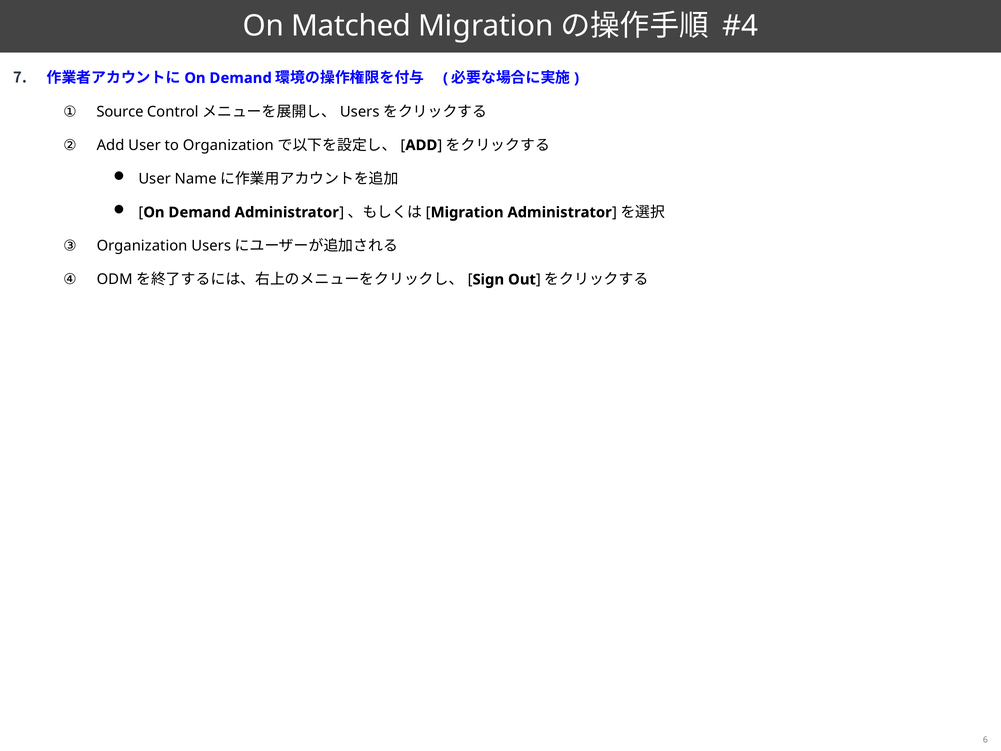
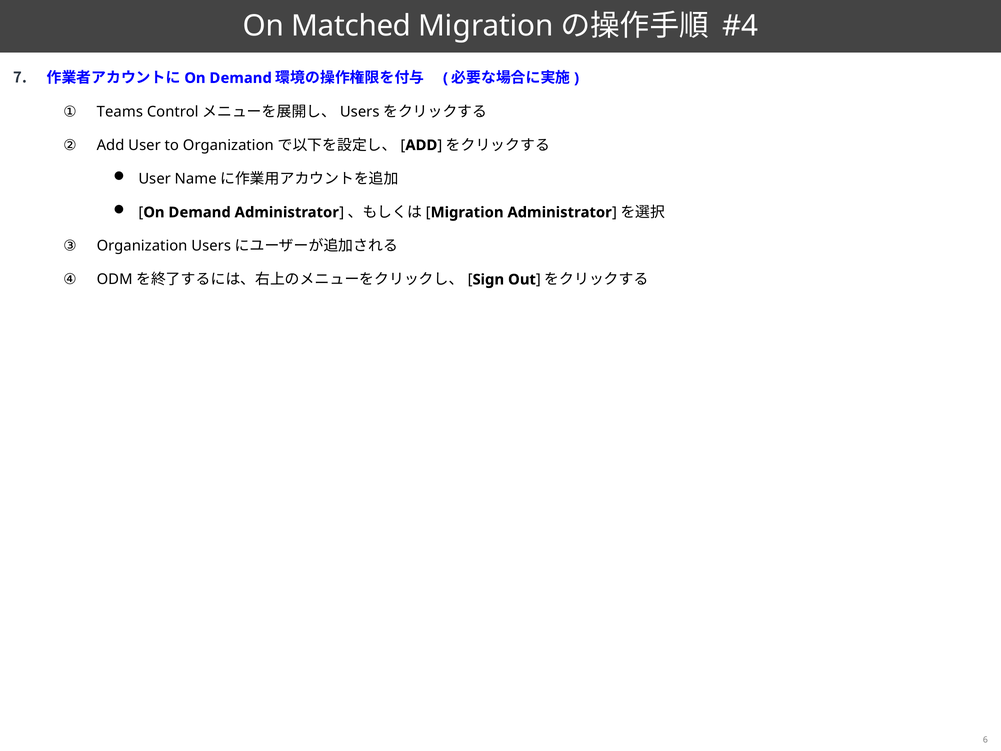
Source: Source -> Teams
